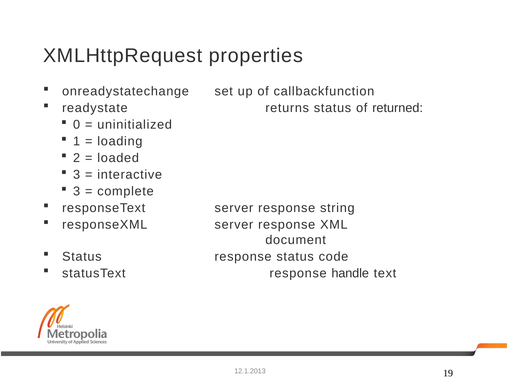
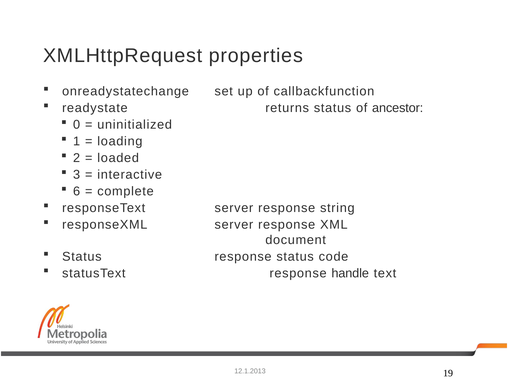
returned: returned -> ancestor
3 at (77, 191): 3 -> 6
